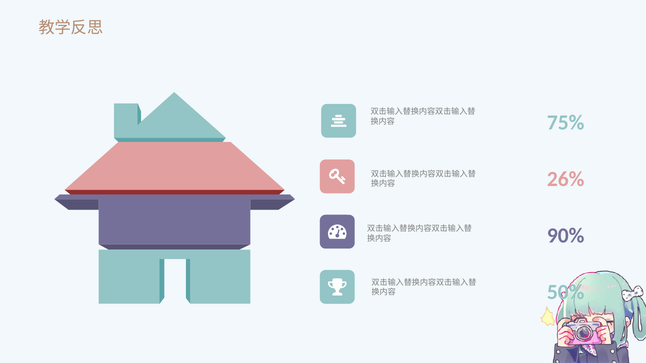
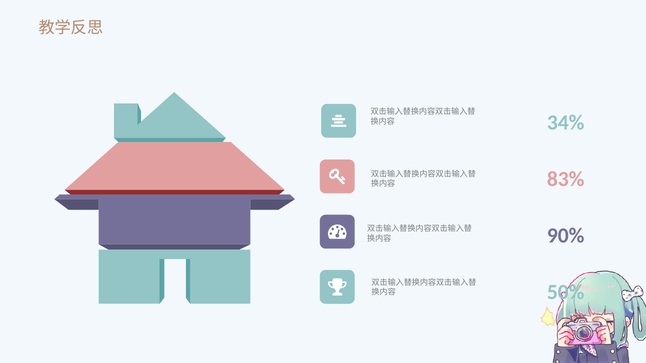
75%: 75% -> 34%
26%: 26% -> 83%
